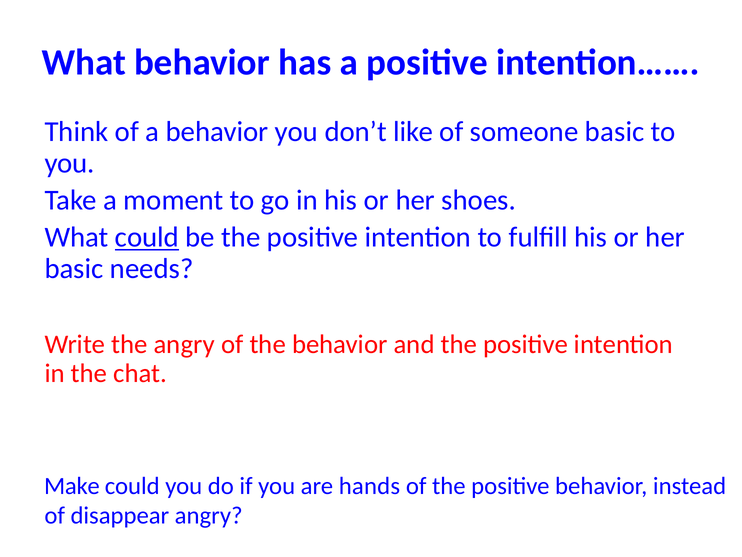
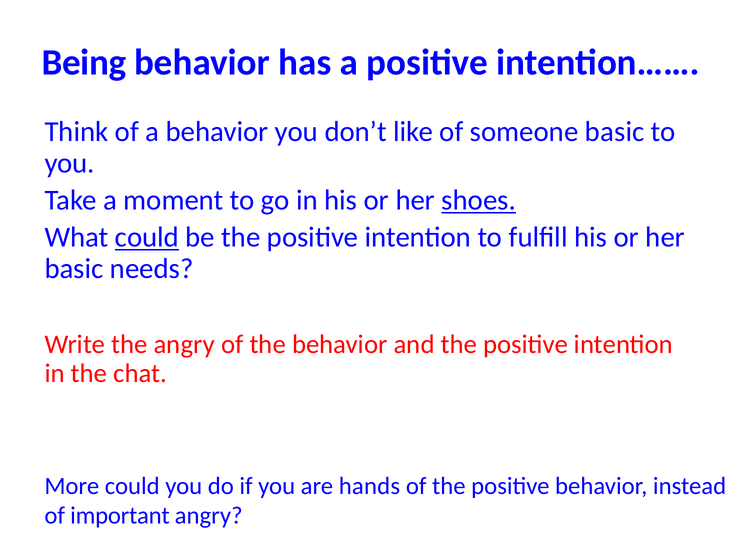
What at (84, 62): What -> Being
shoes underline: none -> present
Make: Make -> More
disappear: disappear -> important
